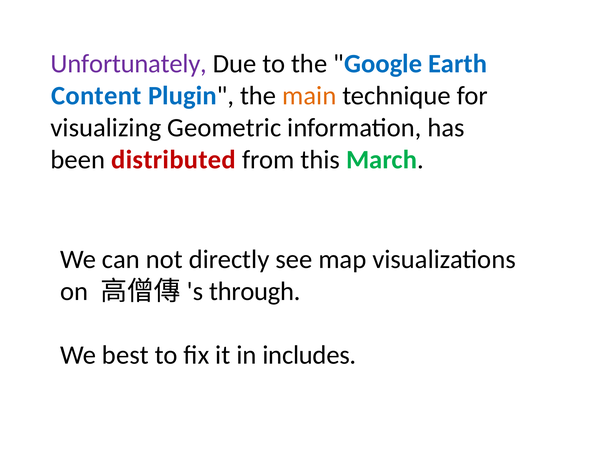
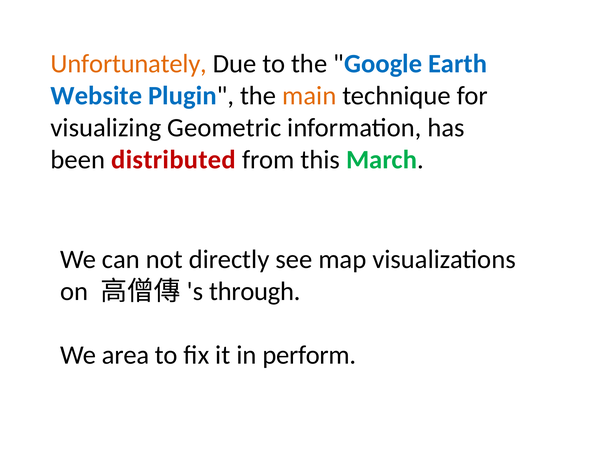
Unfortunately colour: purple -> orange
Content: Content -> Website
best: best -> area
includes: includes -> perform
